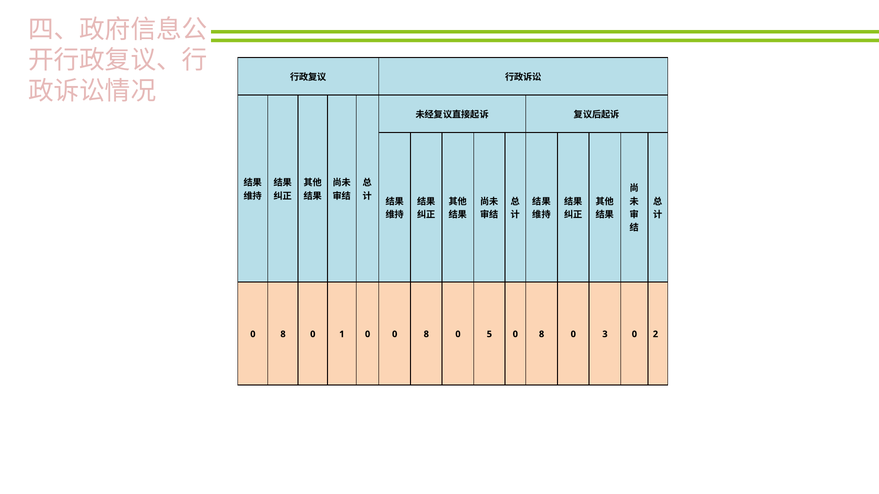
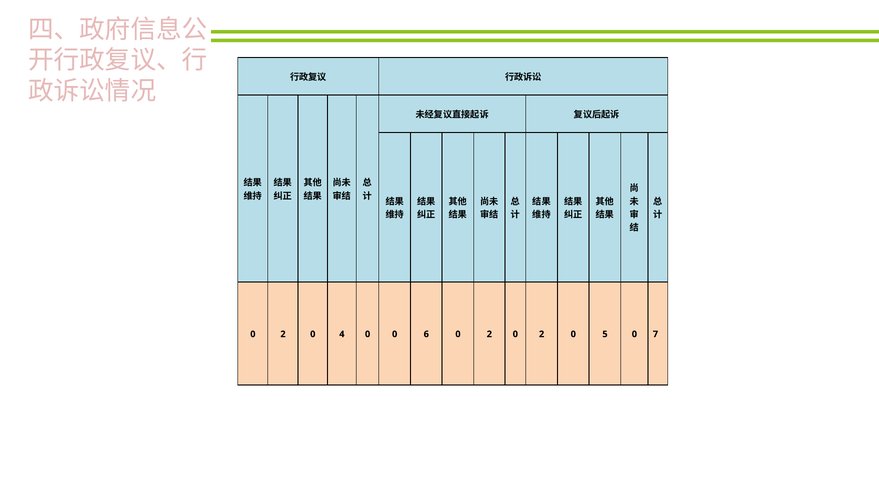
8 at (283, 334): 8 -> 2
1: 1 -> 4
0 0 8: 8 -> 6
5 at (489, 334): 5 -> 2
8 at (542, 334): 8 -> 2
3: 3 -> 5
2: 2 -> 7
